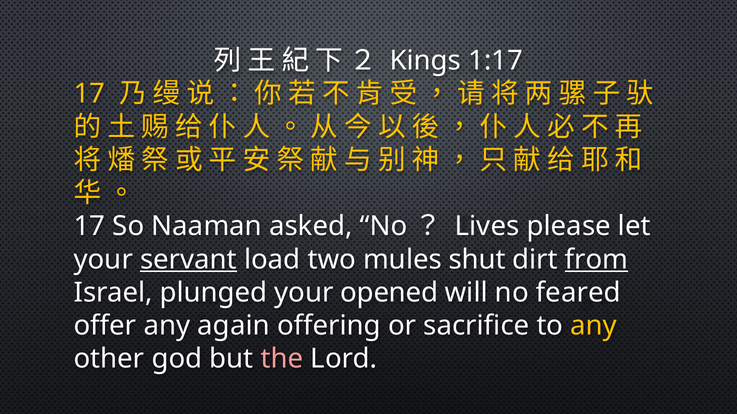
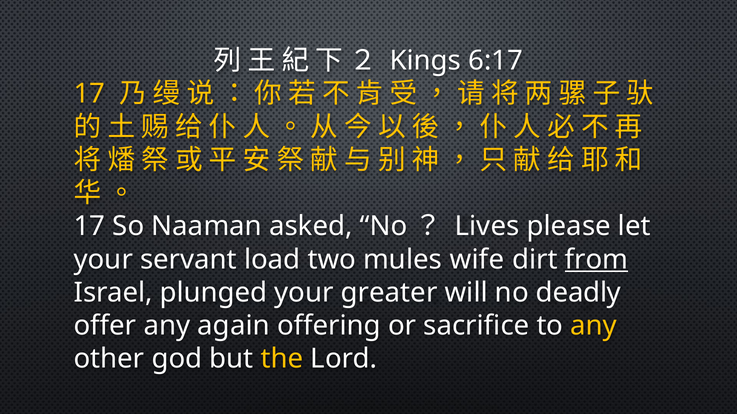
1:17: 1:17 -> 6:17
servant underline: present -> none
shut: shut -> wife
opened: opened -> greater
feared: feared -> deadly
the colour: pink -> yellow
